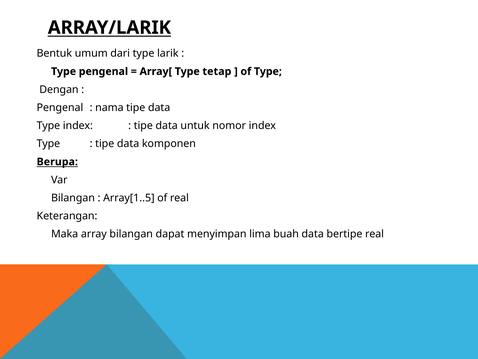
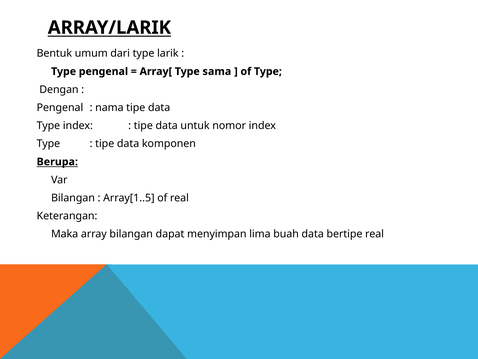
tetap: tetap -> sama
